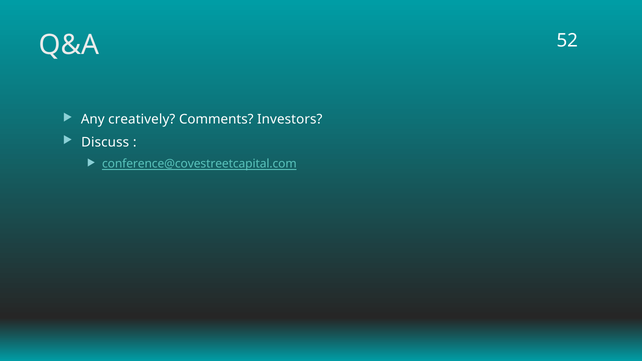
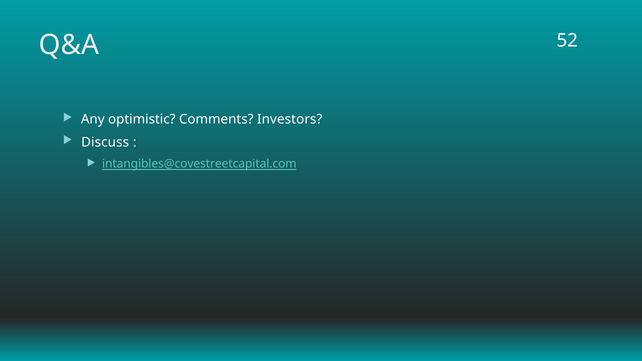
creatively: creatively -> optimistic
conference@covestreetcapital.com: conference@covestreetcapital.com -> intangibles@covestreetcapital.com
